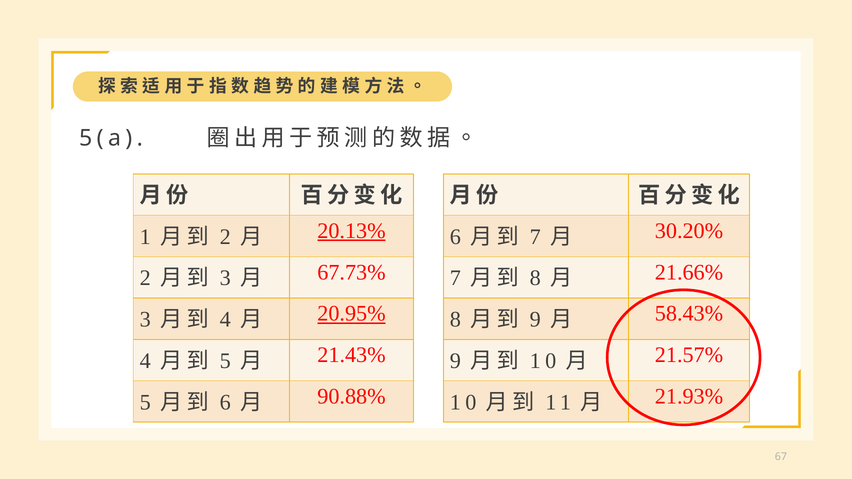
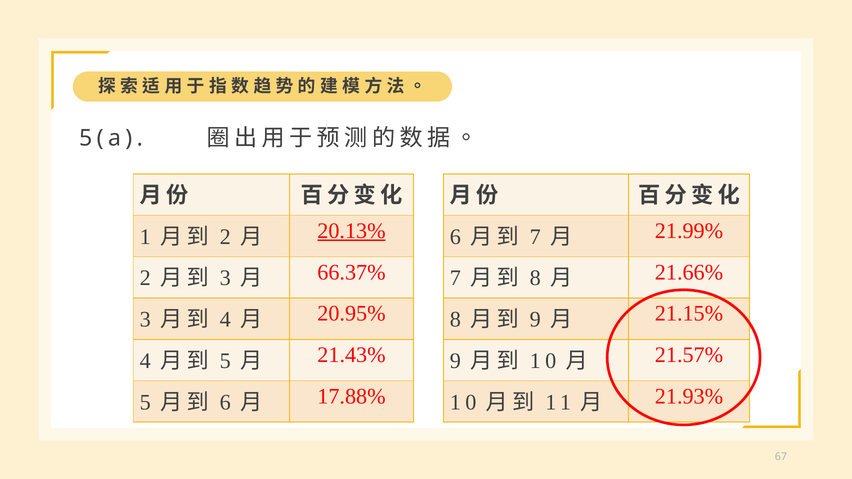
30.20%: 30.20% -> 21.99%
67.73%: 67.73% -> 66.37%
20.95% underline: present -> none
58.43%: 58.43% -> 21.15%
90.88%: 90.88% -> 17.88%
